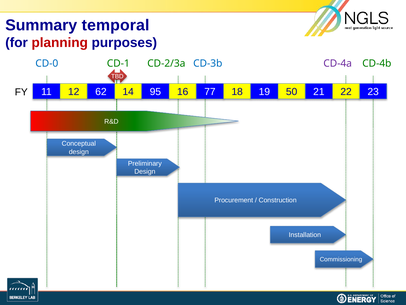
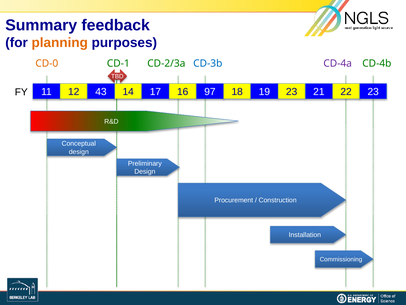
temporal: temporal -> feedback
planning colour: red -> orange
CD-0 colour: blue -> orange
62: 62 -> 43
95: 95 -> 17
77: 77 -> 97
19 50: 50 -> 23
